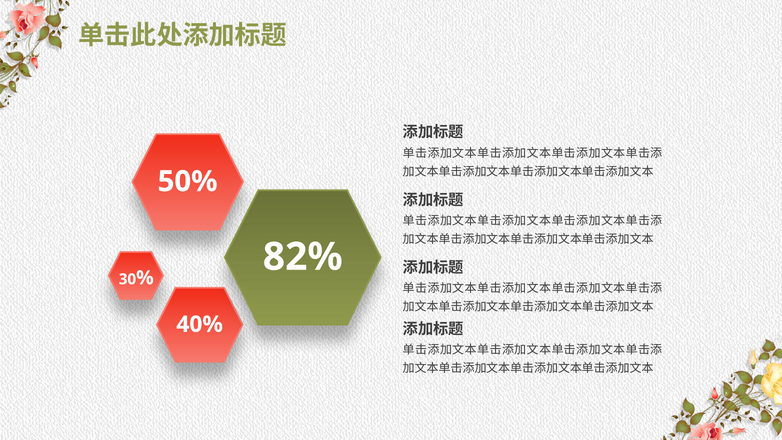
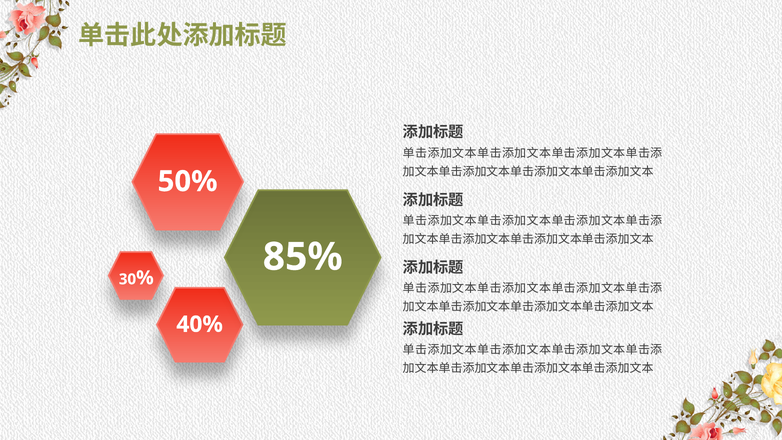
82%: 82% -> 85%
